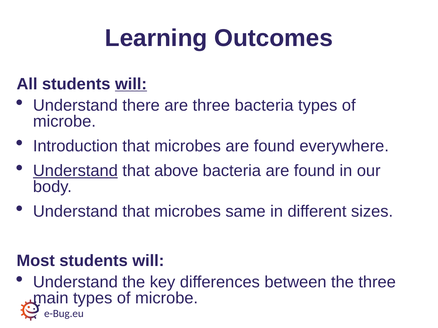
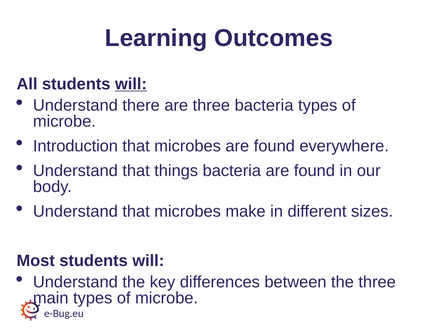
Understand at (75, 171) underline: present -> none
above: above -> things
same: same -> make
